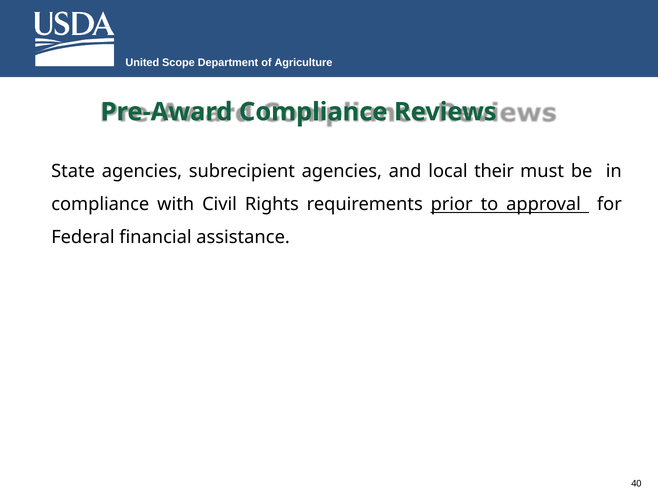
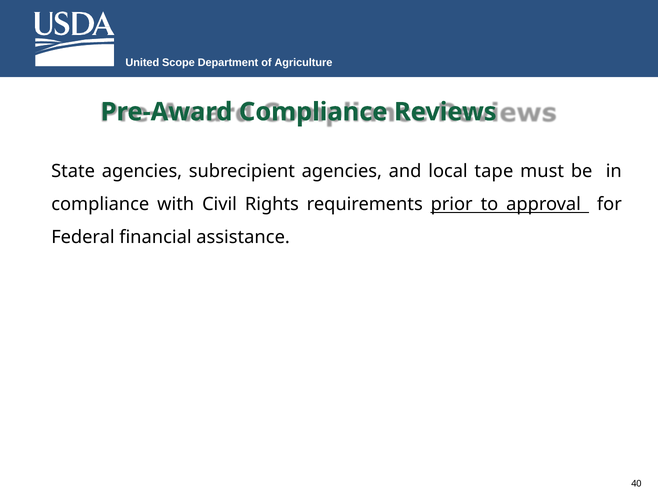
their: their -> tape
